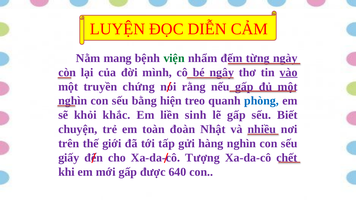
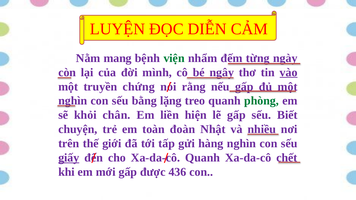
hiện: hiện -> lặng
phòng colour: blue -> green
khắc: khắc -> chân
sinh: sinh -> hiện
giấy underline: none -> present
Tượng at (203, 158): Tượng -> Quanh
640: 640 -> 436
